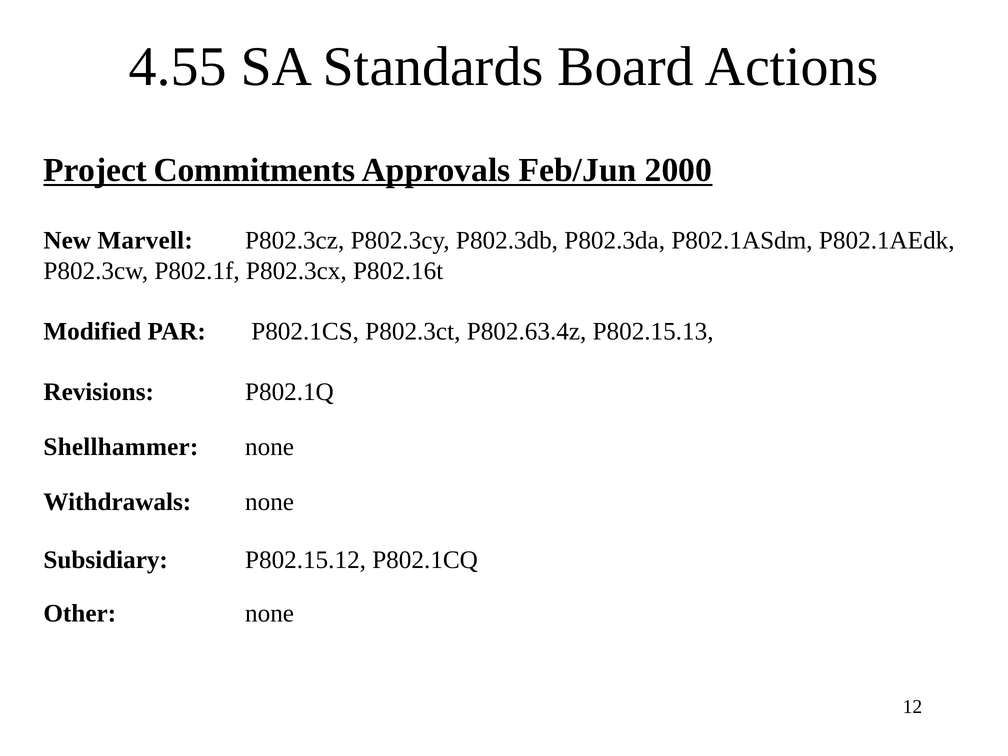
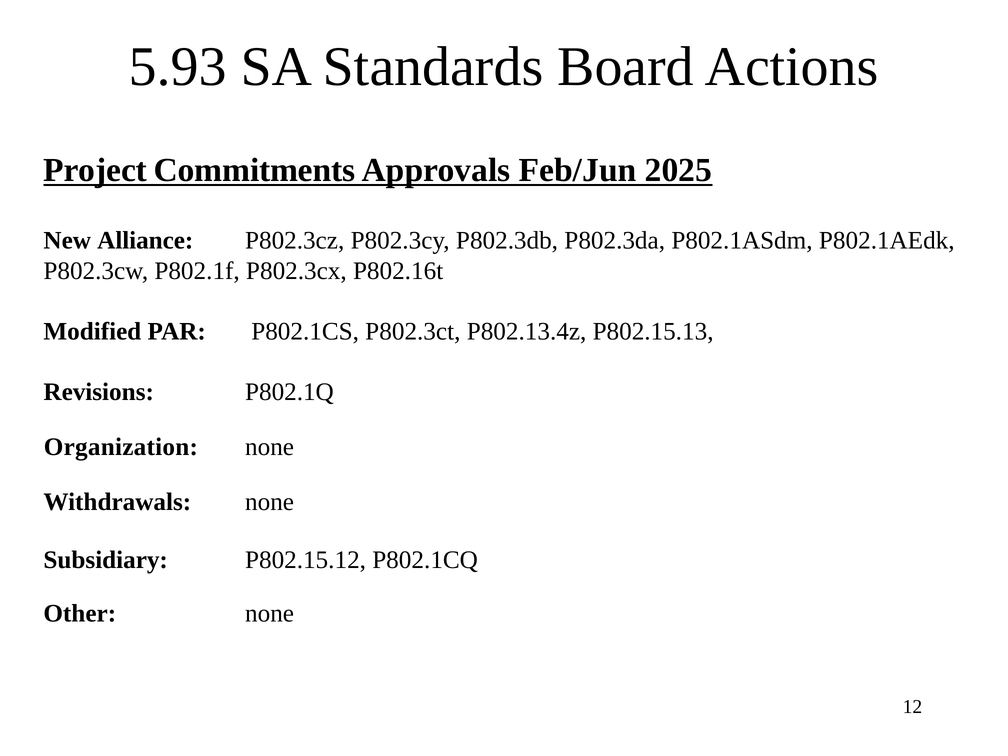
4.55: 4.55 -> 5.93
2000: 2000 -> 2025
Marvell: Marvell -> Alliance
P802.63.4z: P802.63.4z -> P802.13.4z
Shellhammer: Shellhammer -> Organization
